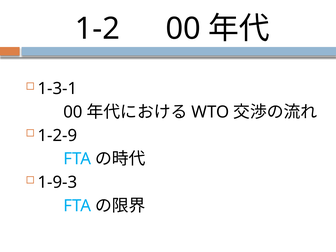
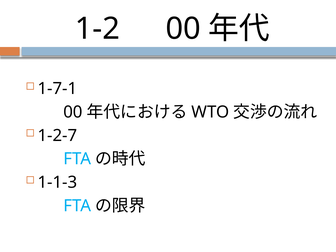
1-3-1: 1-3-1 -> 1-7-1
1-2-9: 1-2-9 -> 1-2-7
1-9-3: 1-9-3 -> 1-1-3
